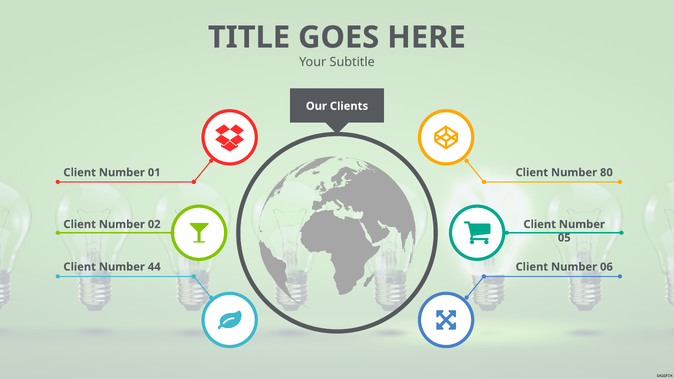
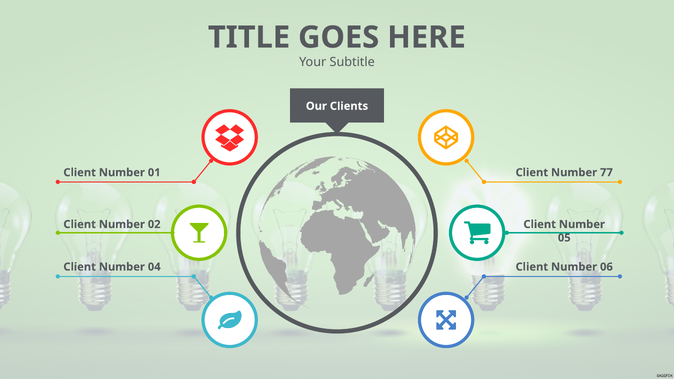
80: 80 -> 77
44: 44 -> 04
